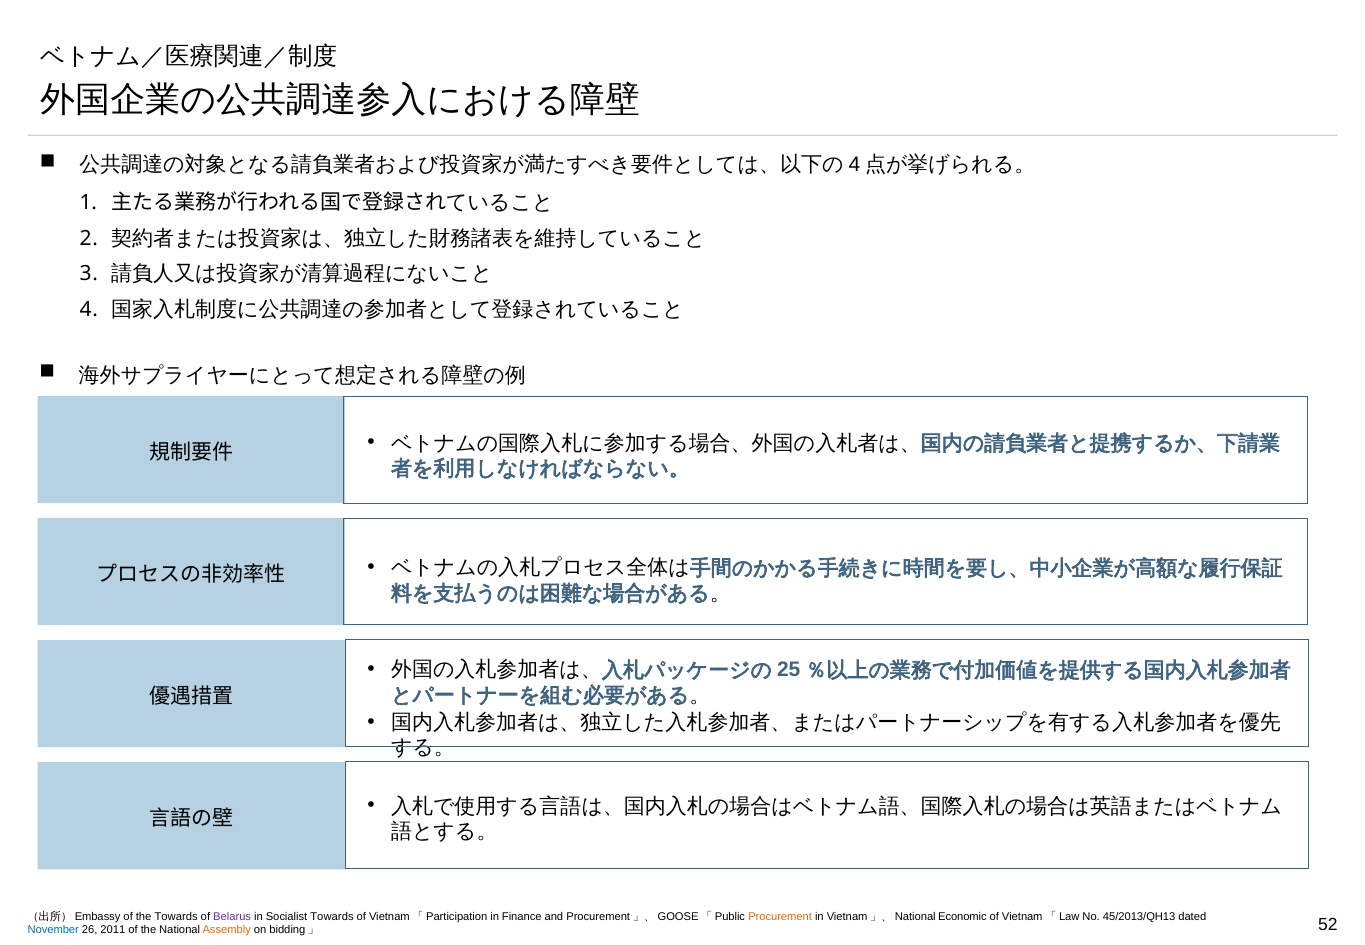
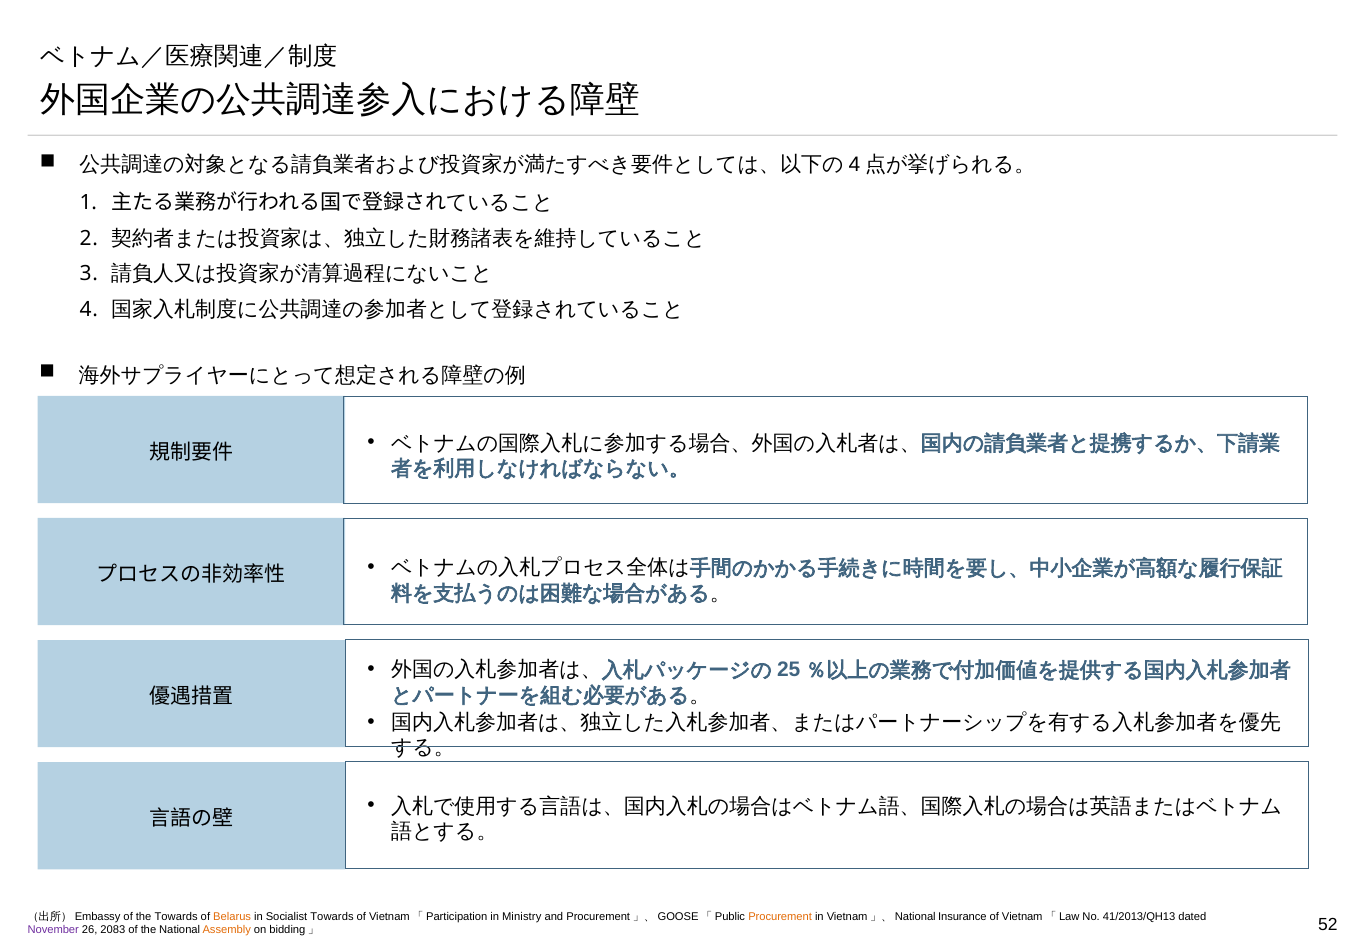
Belarus colour: purple -> orange
Finance: Finance -> Ministry
Economic: Economic -> Insurance
45/2013/QH13: 45/2013/QH13 -> 41/2013/QH13
November colour: blue -> purple
2011: 2011 -> 2083
